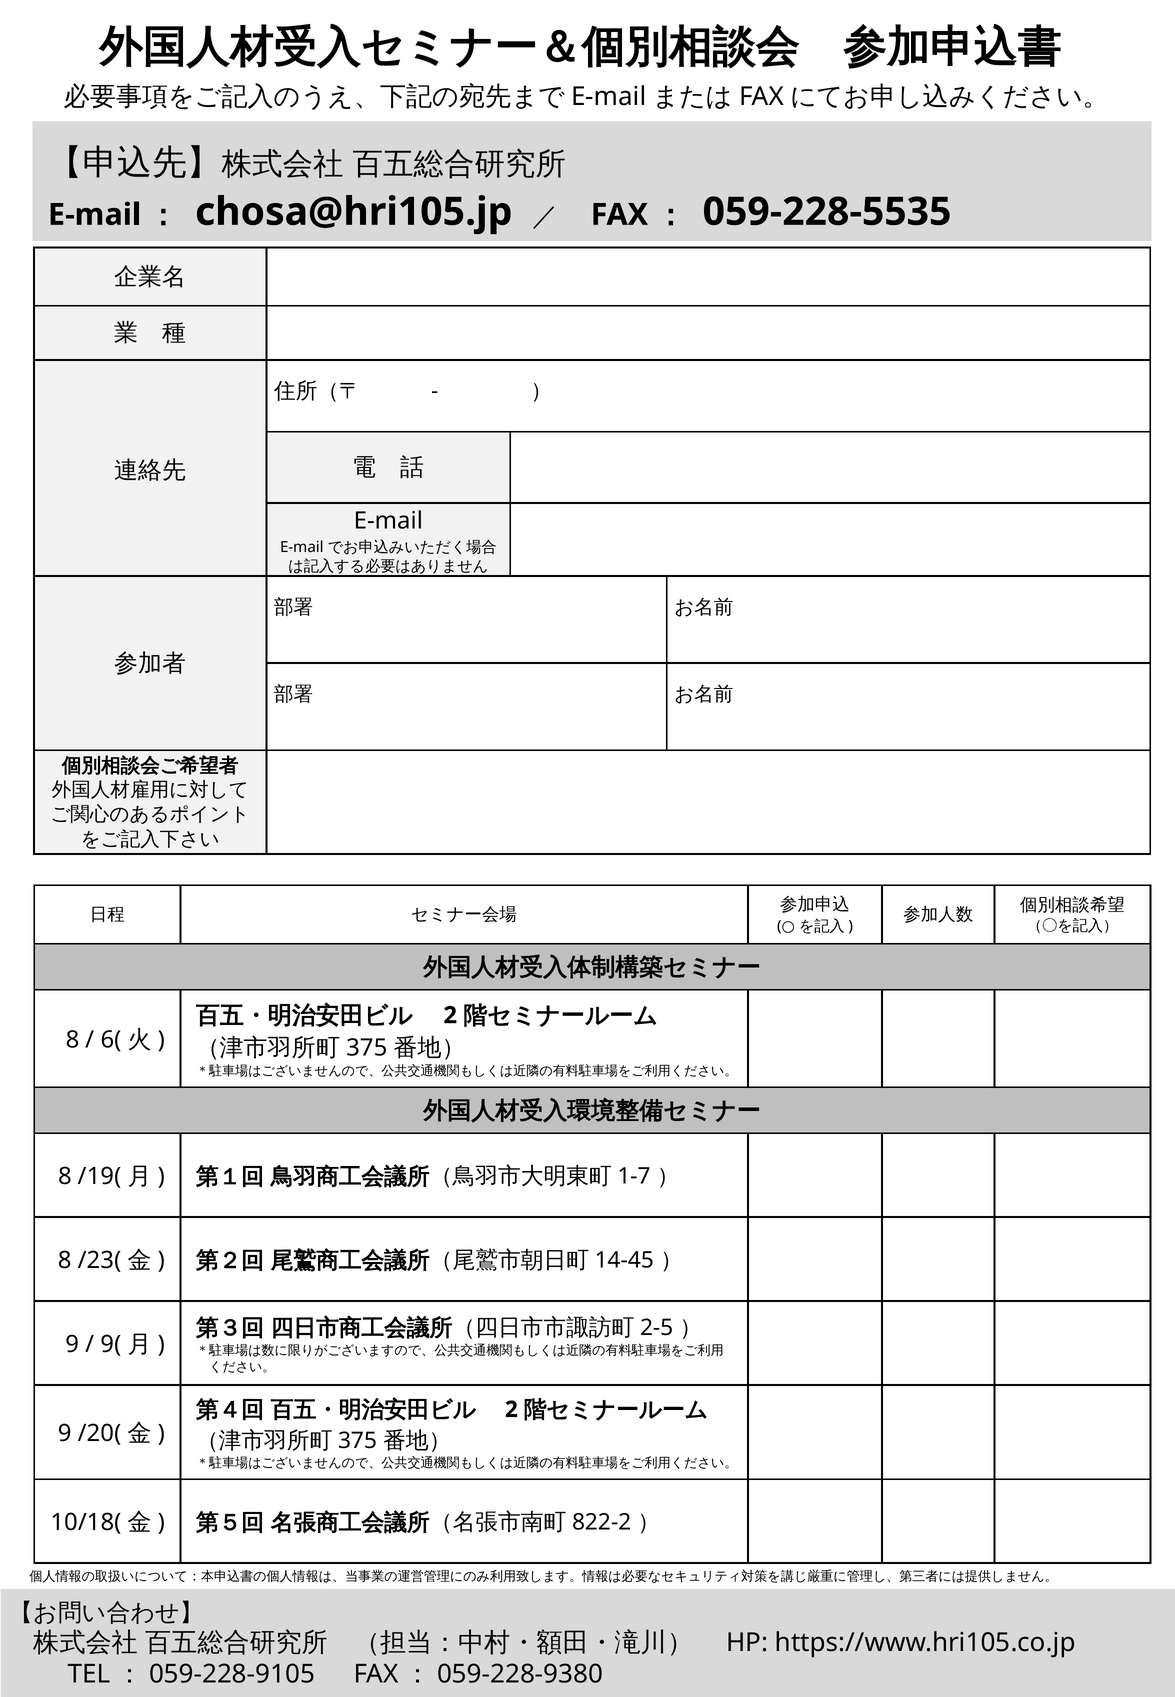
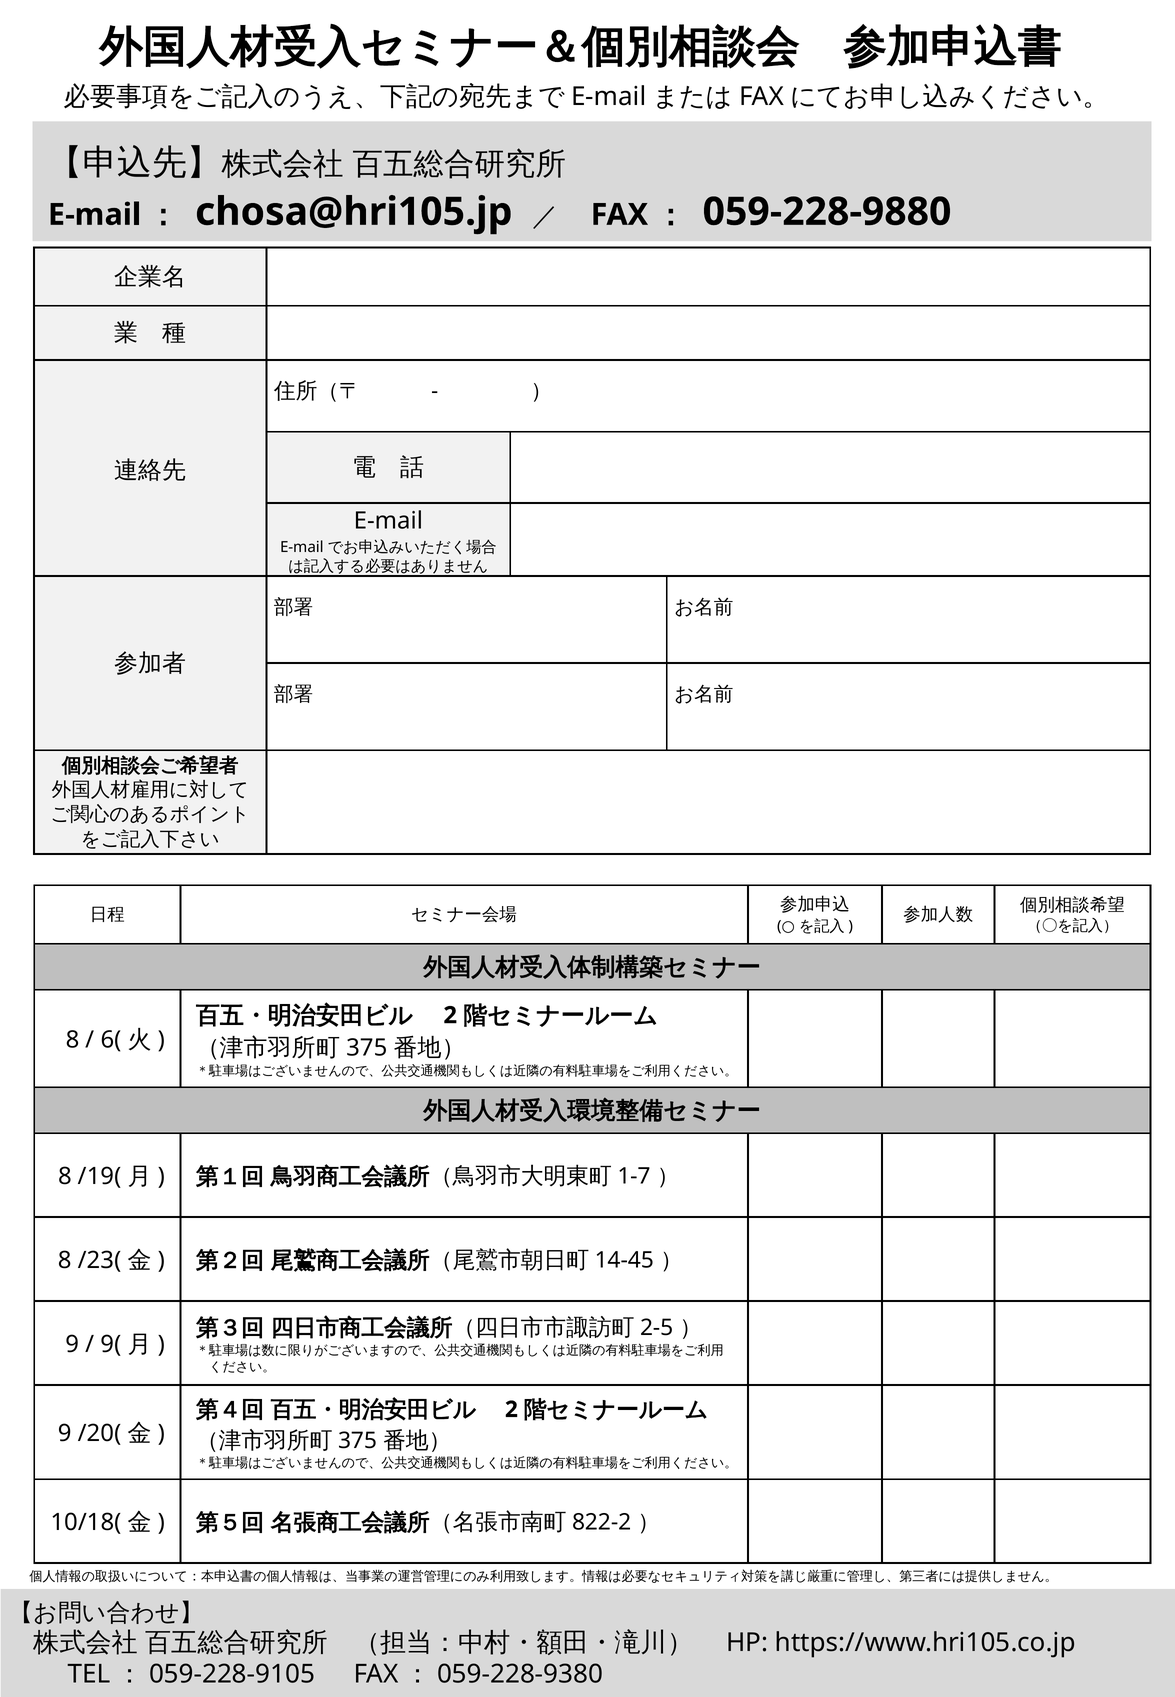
059-228-5535: 059-228-5535 -> 059-228-9880
